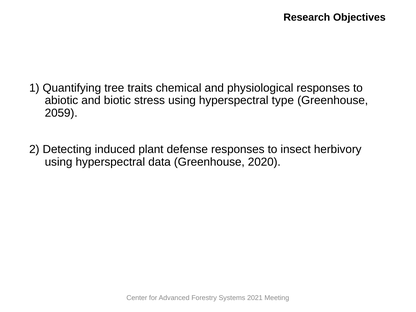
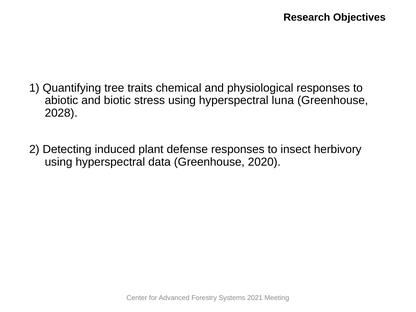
type: type -> luna
2059: 2059 -> 2028
